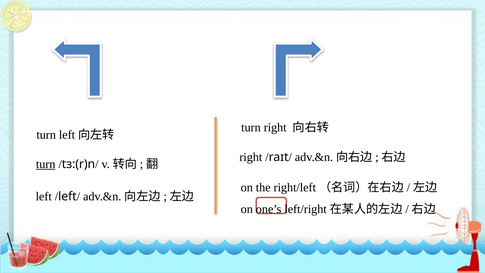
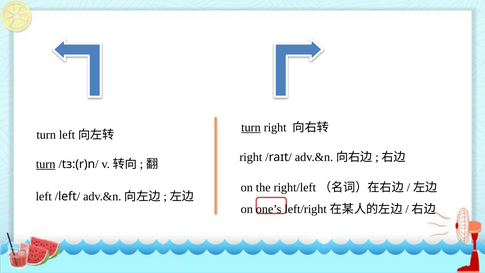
turn at (251, 127) underline: none -> present
